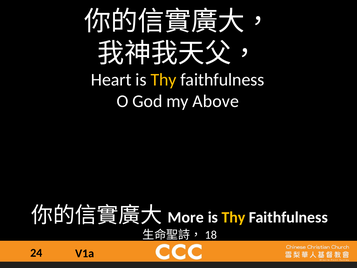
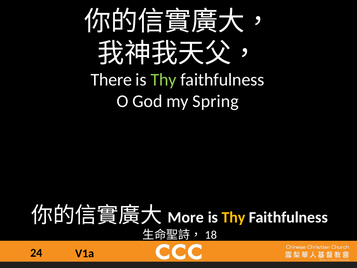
Heart: Heart -> There
Thy at (164, 80) colour: yellow -> light green
Above: Above -> Spring
